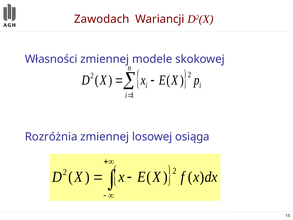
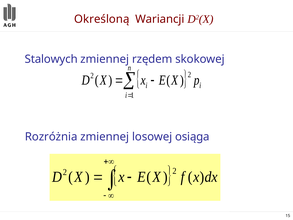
Zawodach: Zawodach -> Określoną
Własności: Własności -> Stalowych
modele: modele -> rzędem
